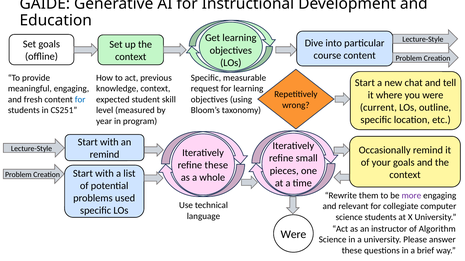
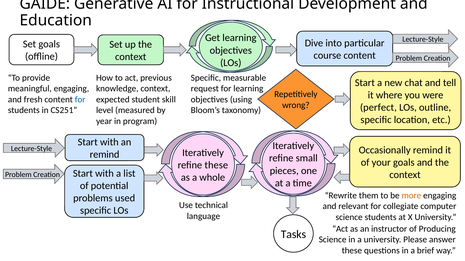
current: current -> perfect
more colour: purple -> orange
Algorithm: Algorithm -> Producing
Were at (293, 235): Were -> Tasks
